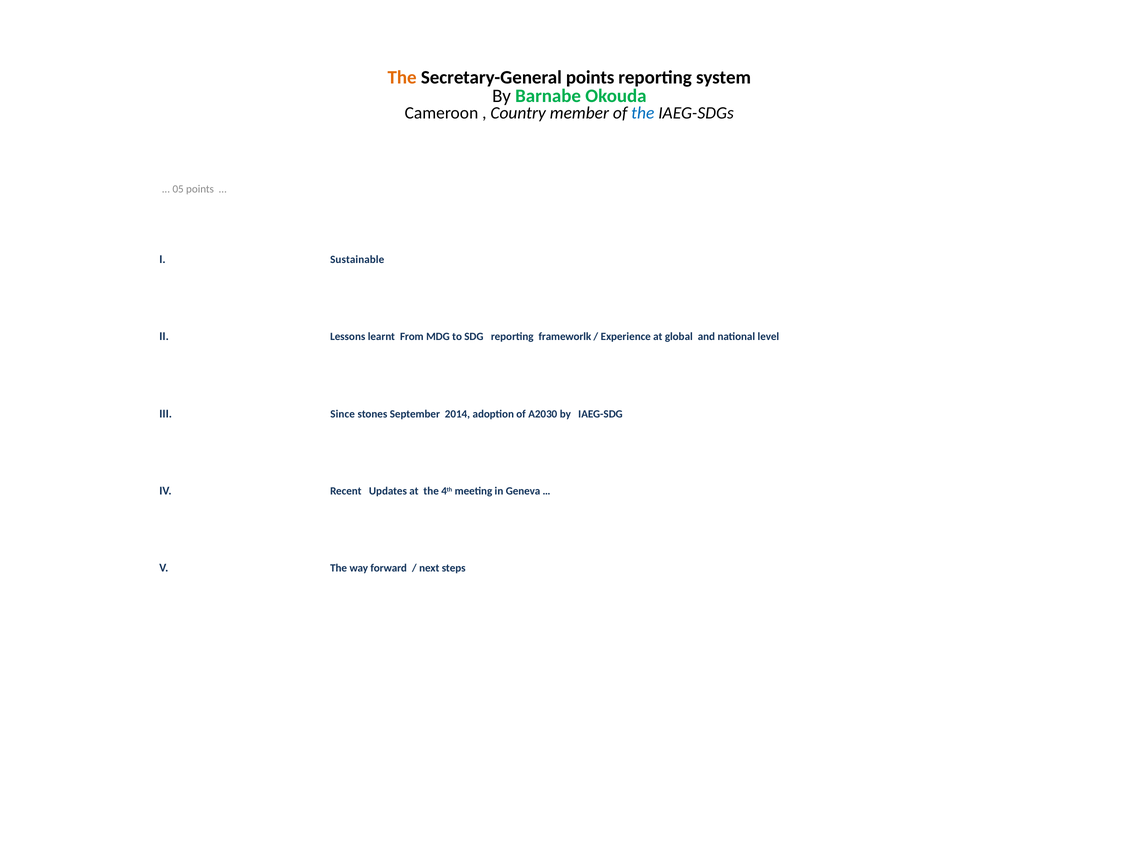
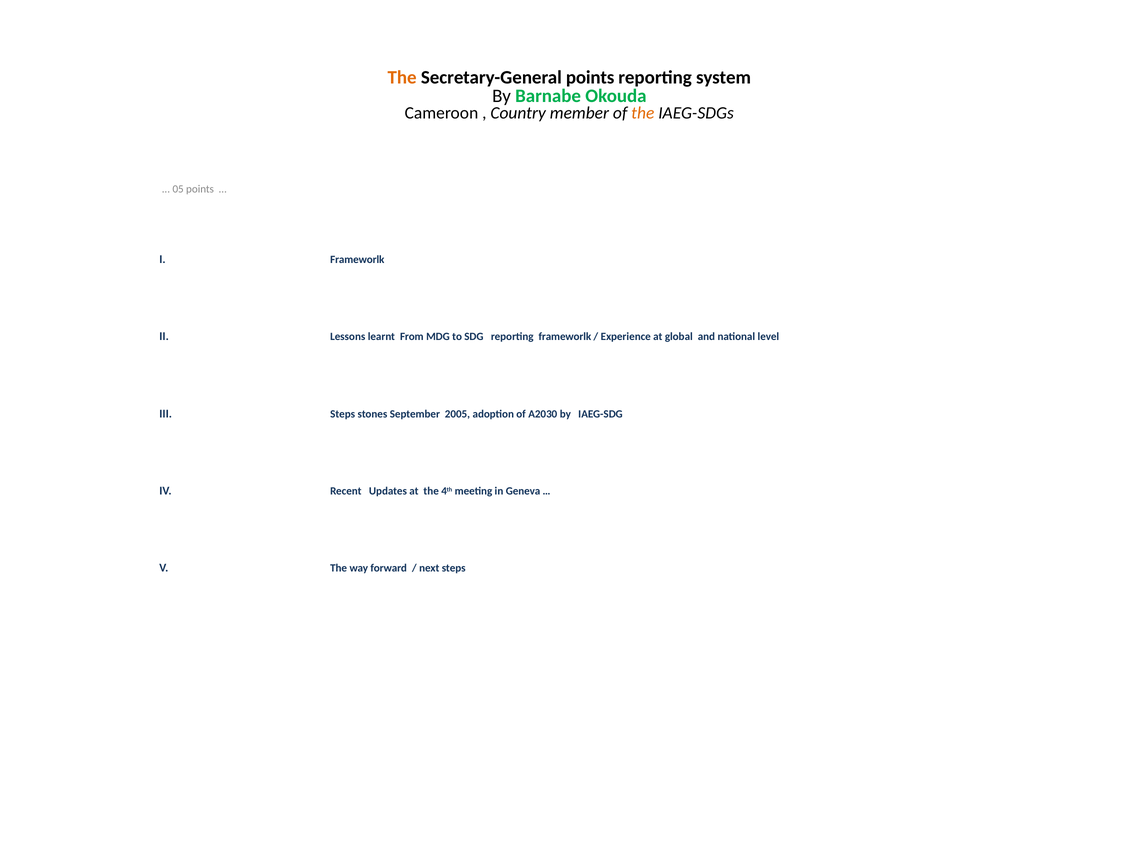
the at (643, 113) colour: blue -> orange
Sustainable at (357, 259): Sustainable -> Frameworlk
Since at (343, 414): Since -> Steps
2014: 2014 -> 2005
